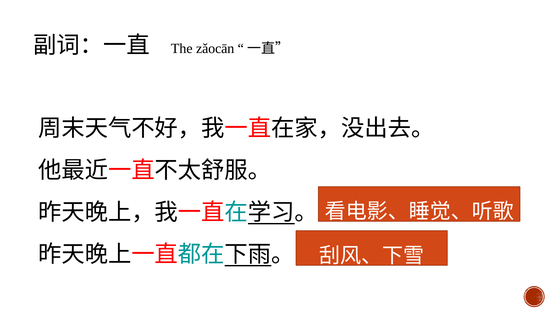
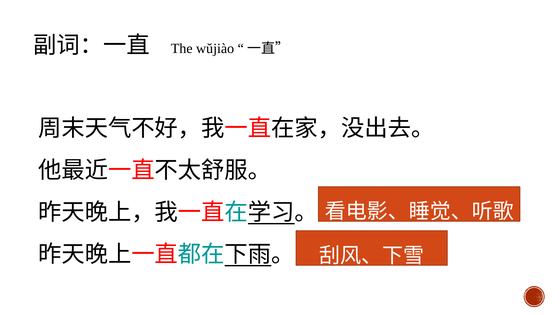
zǎocān: zǎocān -> wǔjiào
